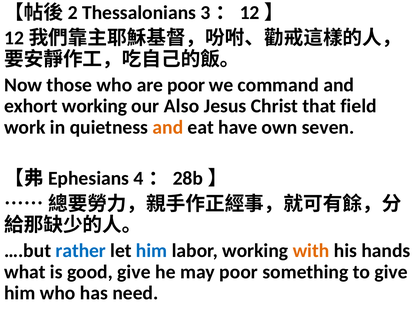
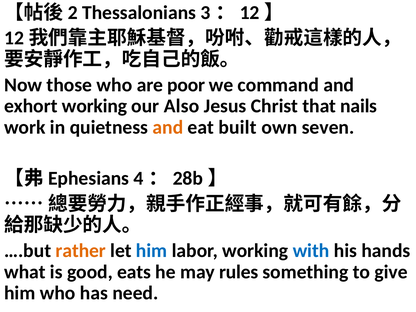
field: field -> nails
have: have -> built
rather colour: blue -> orange
with colour: orange -> blue
good give: give -> eats
may poor: poor -> rules
